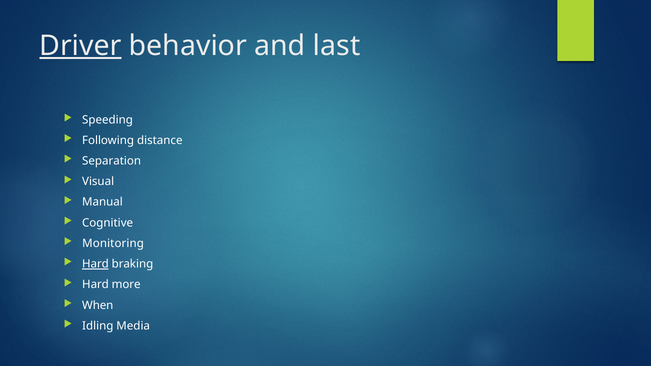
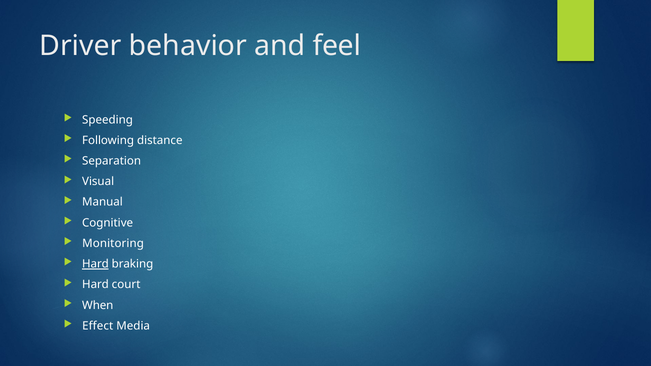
Driver underline: present -> none
last: last -> feel
more: more -> court
Idling: Idling -> Effect
